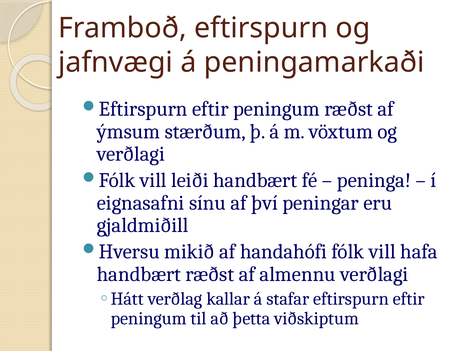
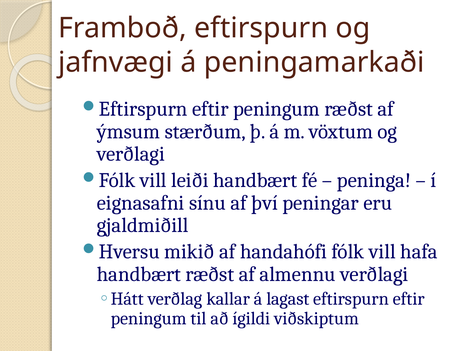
stafar: stafar -> lagast
þetta: þetta -> ígildi
